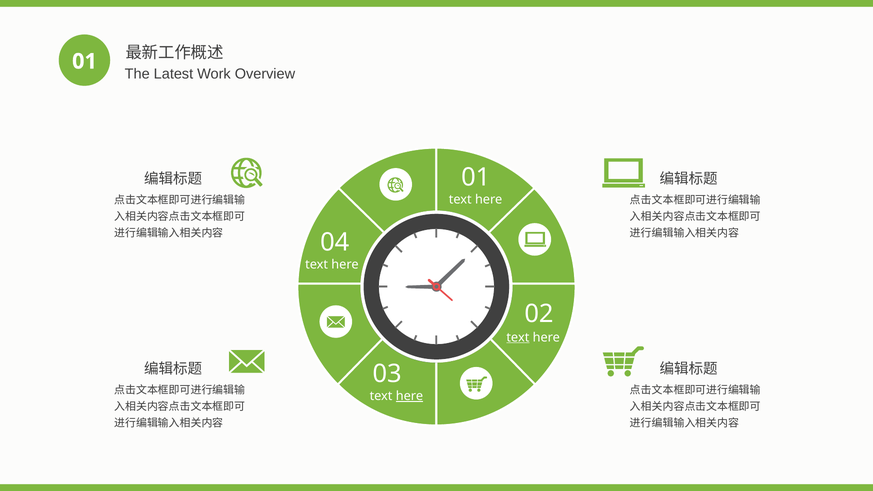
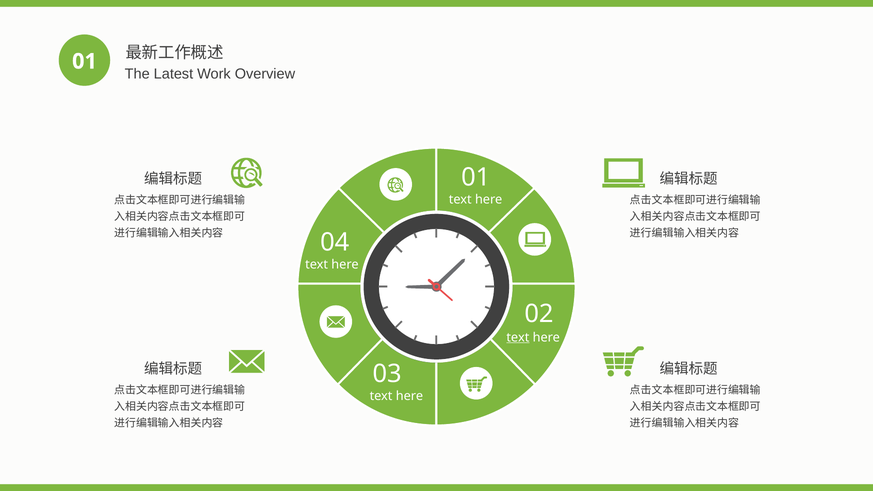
here at (409, 396) underline: present -> none
